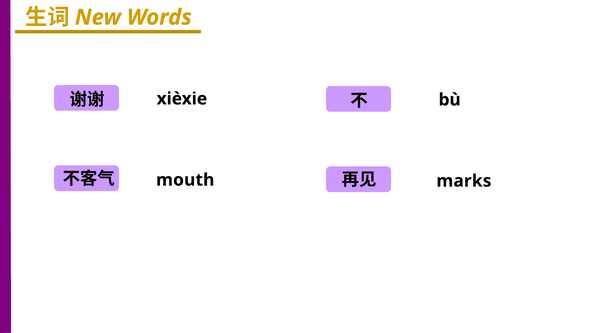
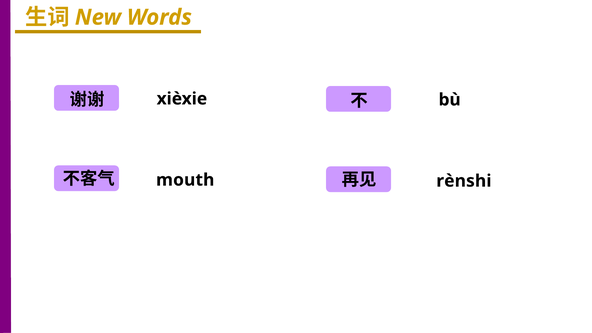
marks: marks -> rènshi
